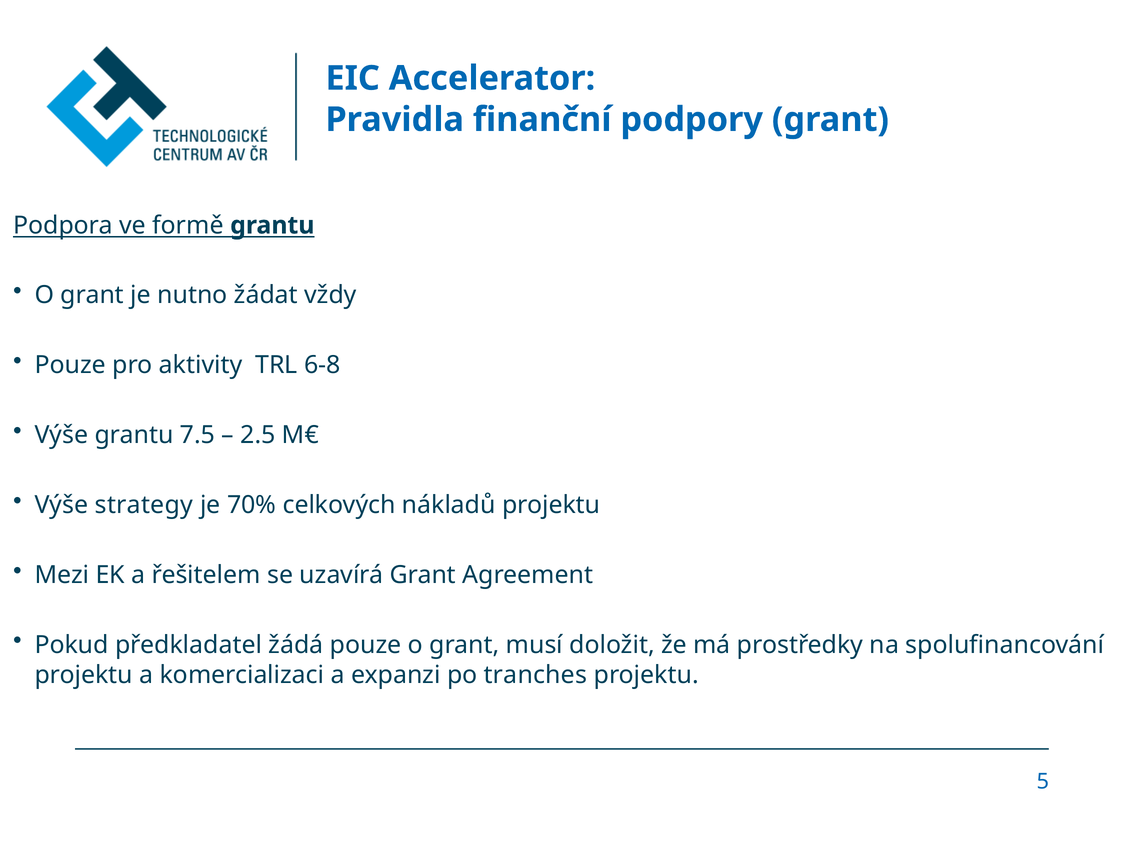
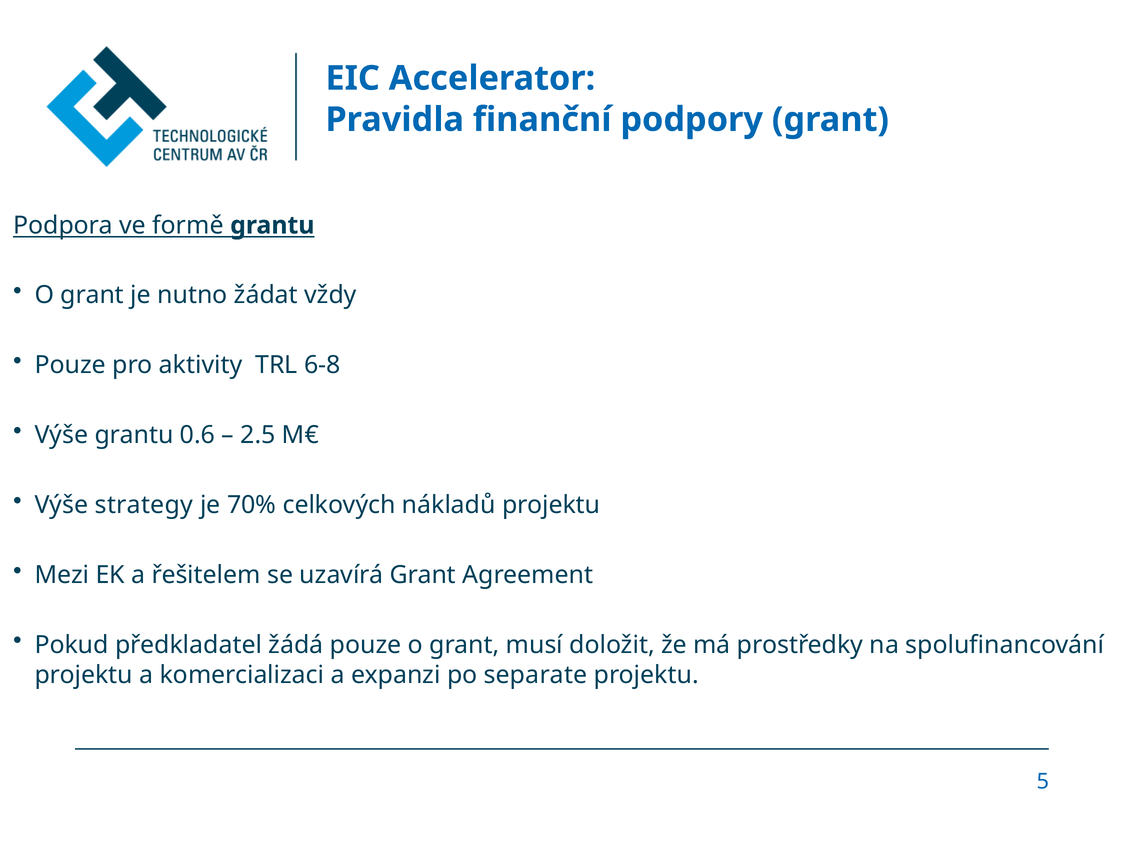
7.5: 7.5 -> 0.6
tranches: tranches -> separate
